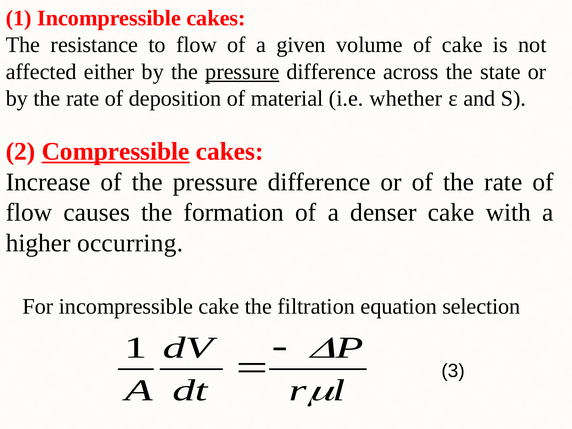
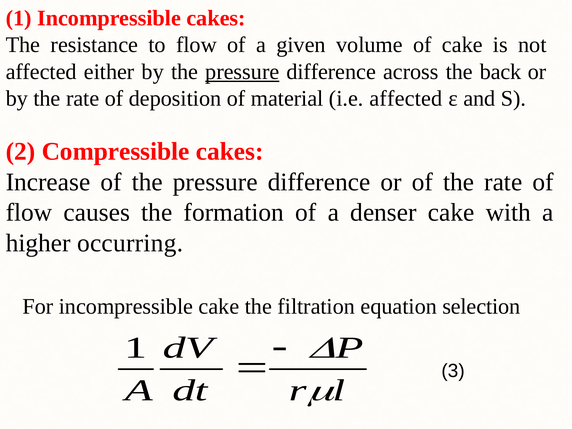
state: state -> back
i.e whether: whether -> affected
Compressible underline: present -> none
